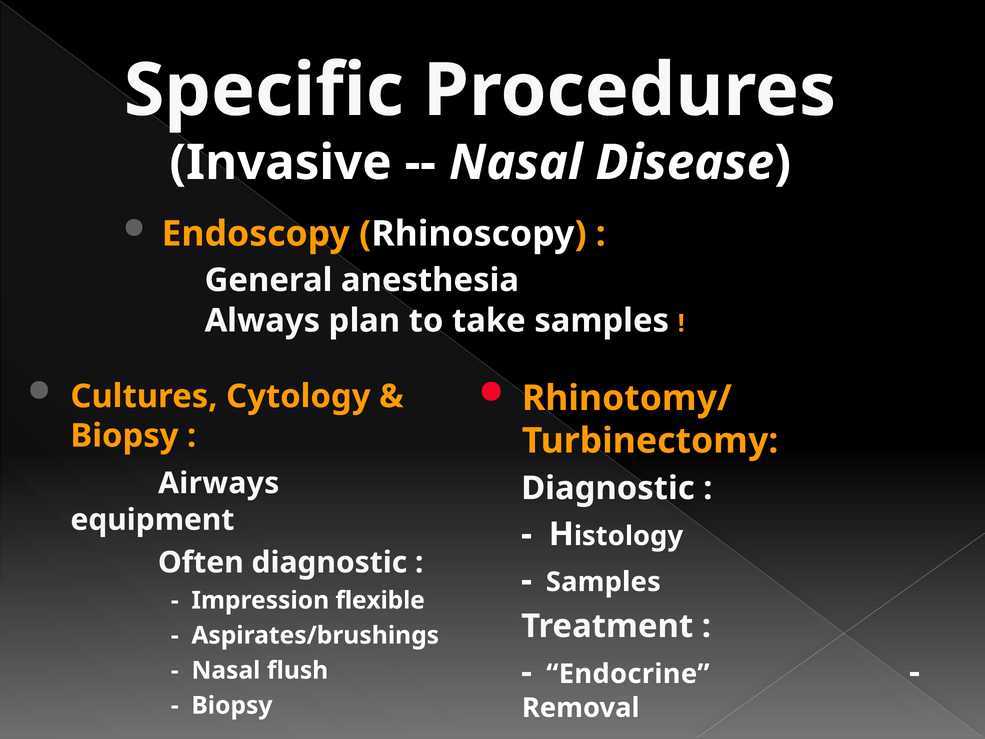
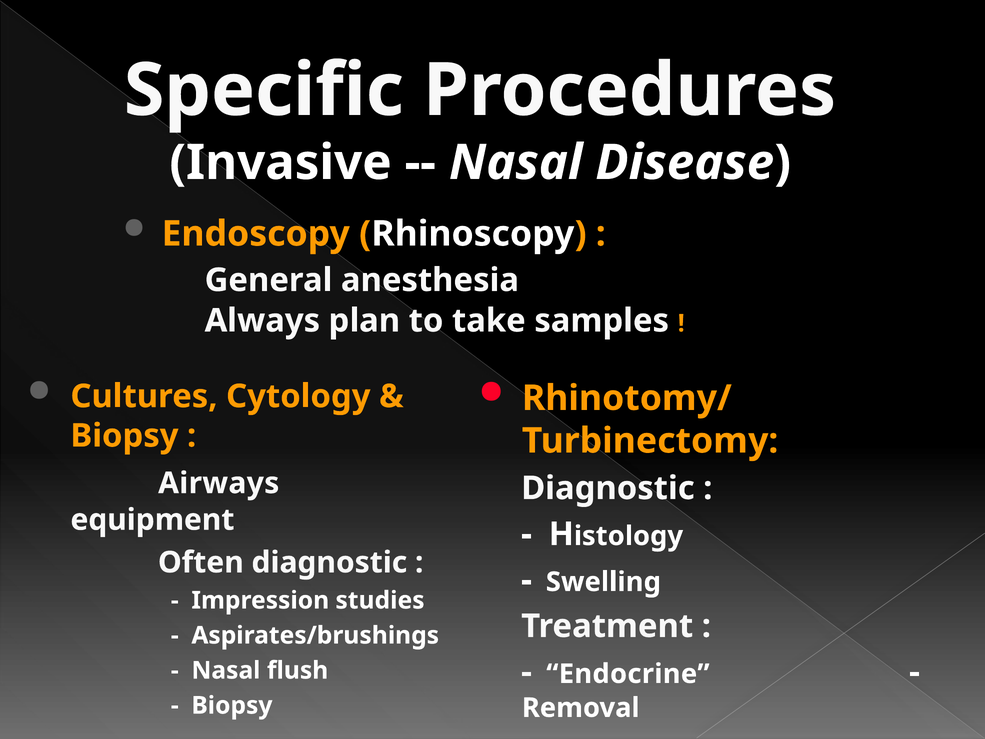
Samples at (603, 582): Samples -> Swelling
flexible: flexible -> studies
